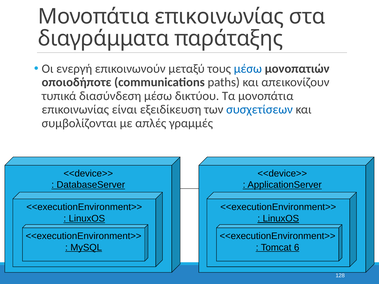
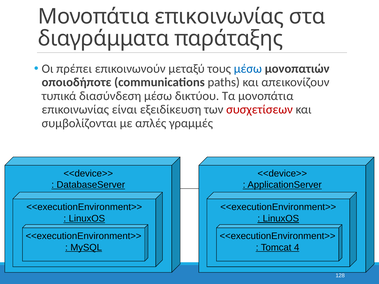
ενεργή: ενεργή -> πρέπει
συσχετίσεων colour: blue -> red
6: 6 -> 4
